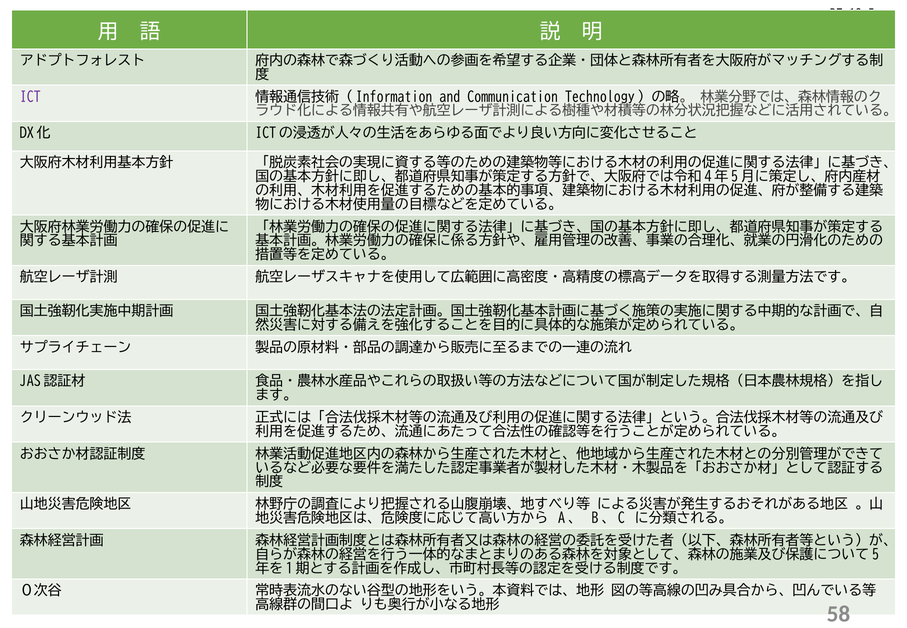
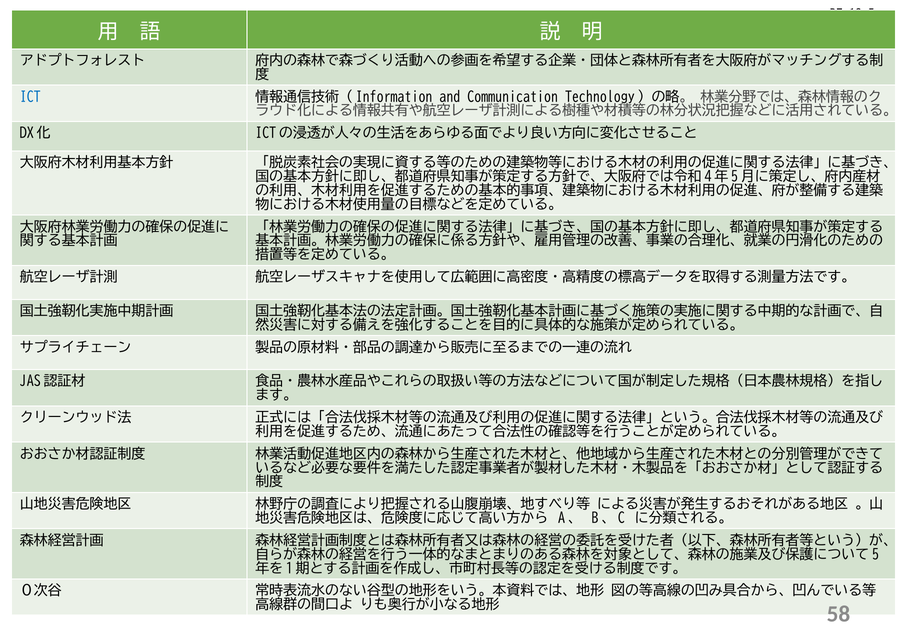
ICT colour: purple -> blue
